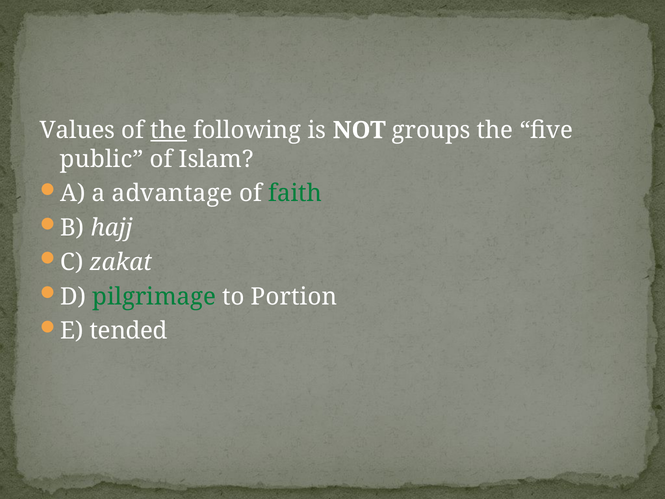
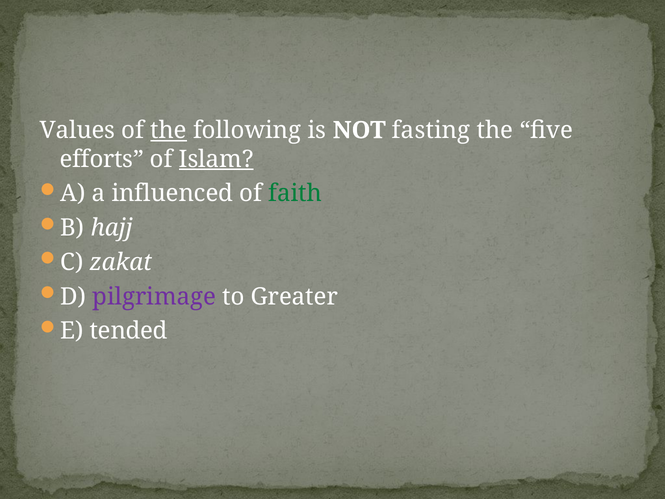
groups: groups -> fasting
public: public -> efforts
Islam underline: none -> present
advantage: advantage -> influenced
pilgrimage colour: green -> purple
Portion: Portion -> Greater
